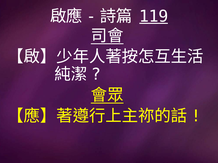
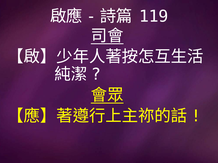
119 underline: present -> none
